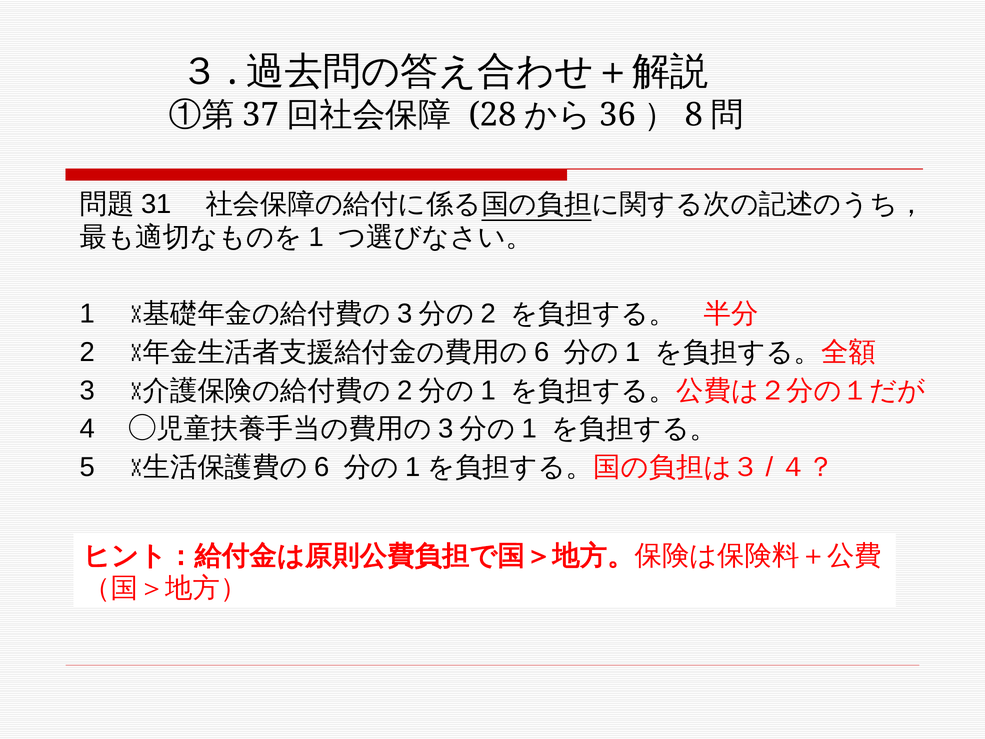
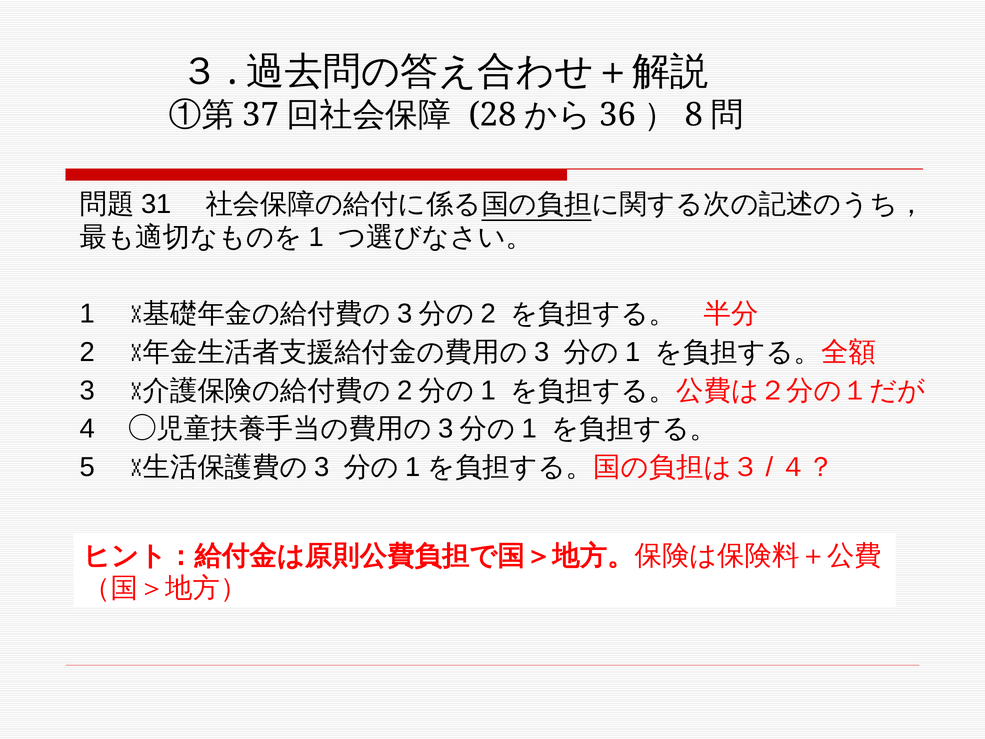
6 at (542, 352): 6 -> 3
6 at (322, 467): 6 -> 3
